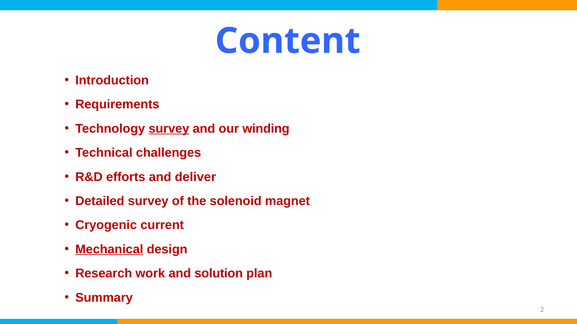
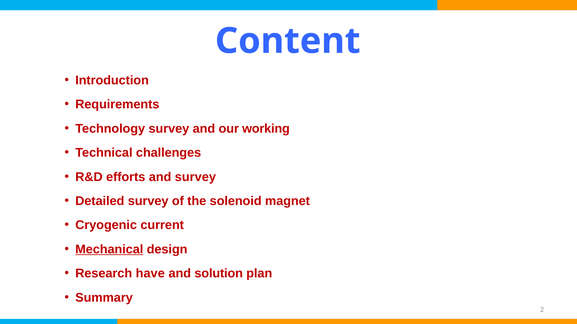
survey at (169, 129) underline: present -> none
winding: winding -> working
and deliver: deliver -> survey
work: work -> have
